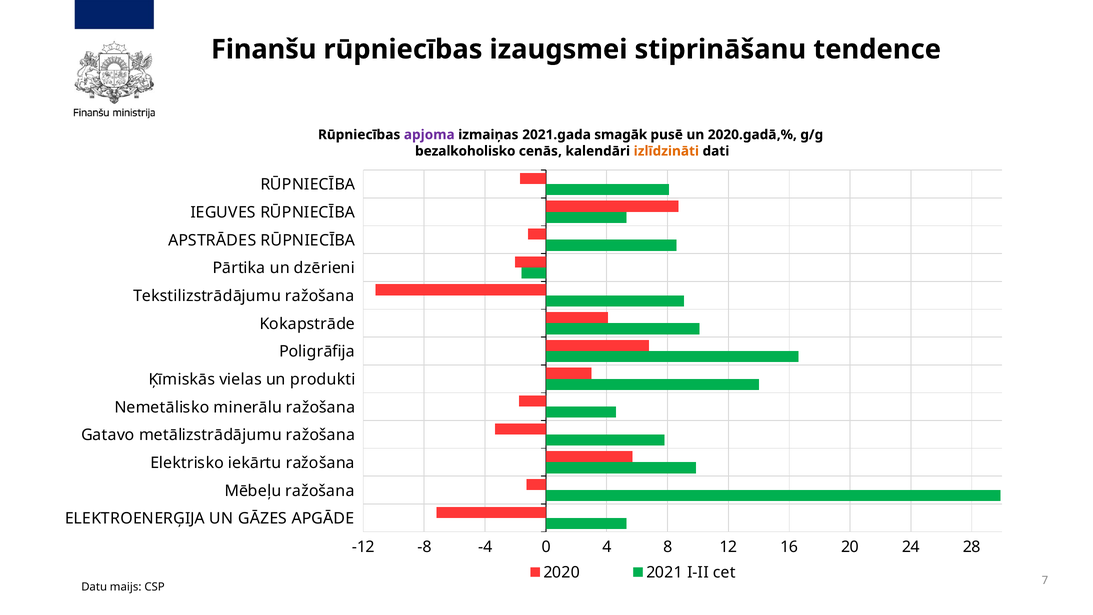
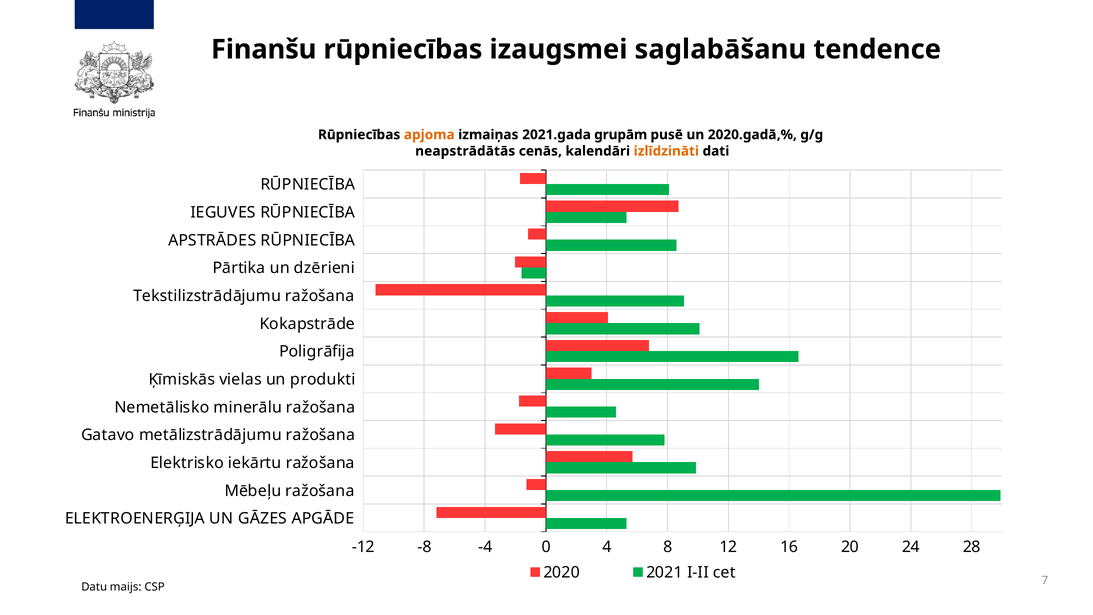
stiprināšanu: stiprināšanu -> saglabāšanu
apjoma colour: purple -> orange
smagāk: smagāk -> grupām
bezalkoholisko: bezalkoholisko -> neapstrādātās
